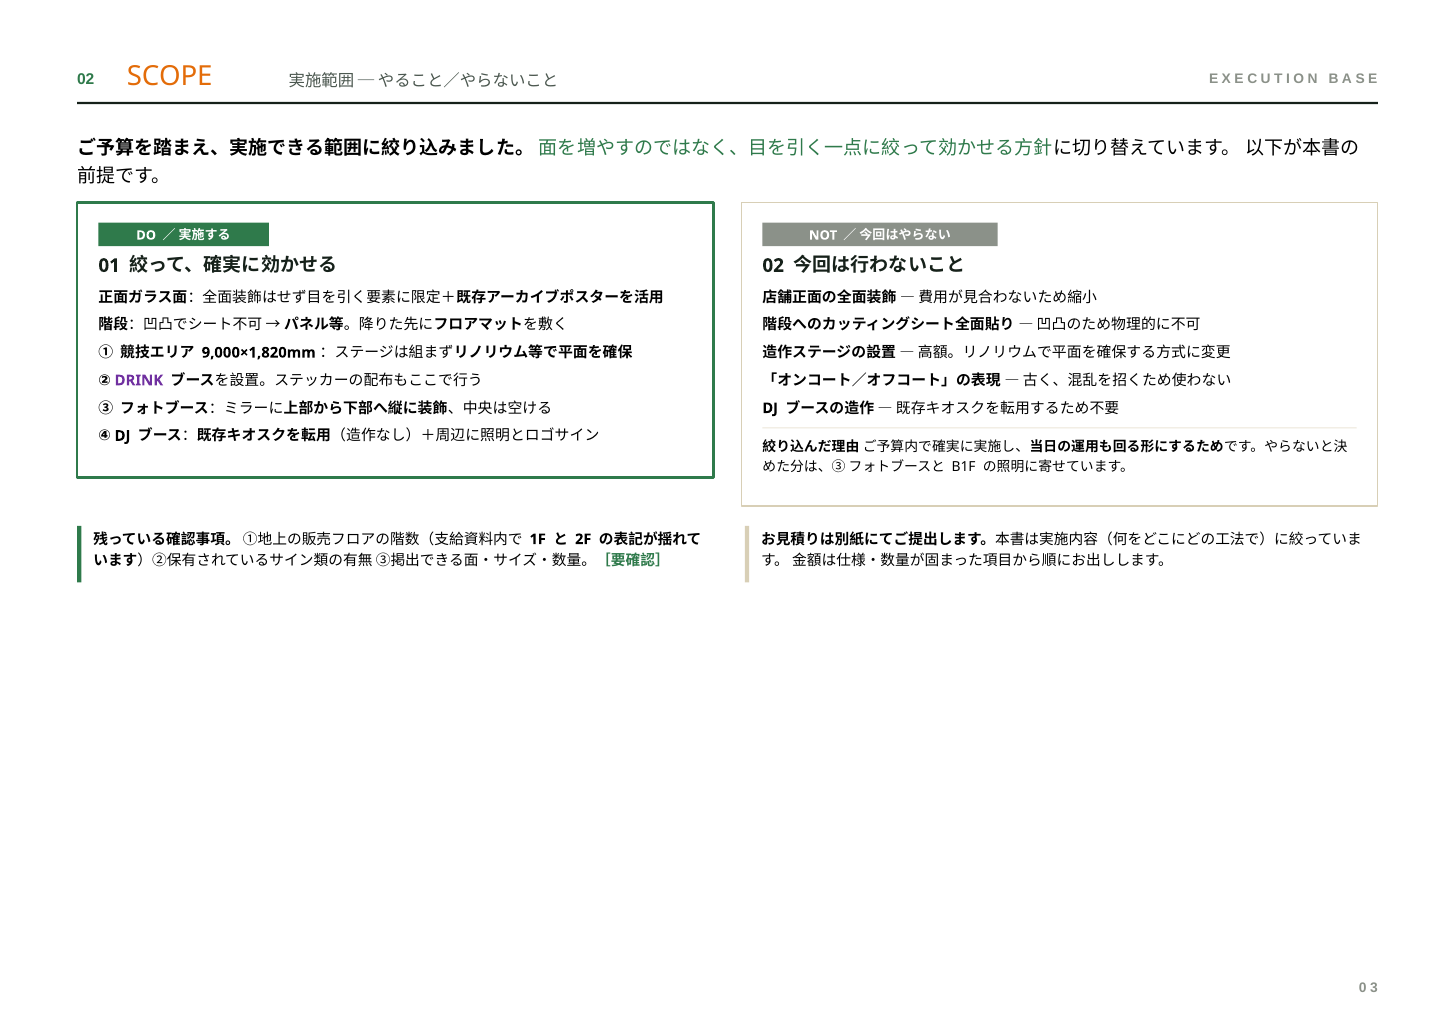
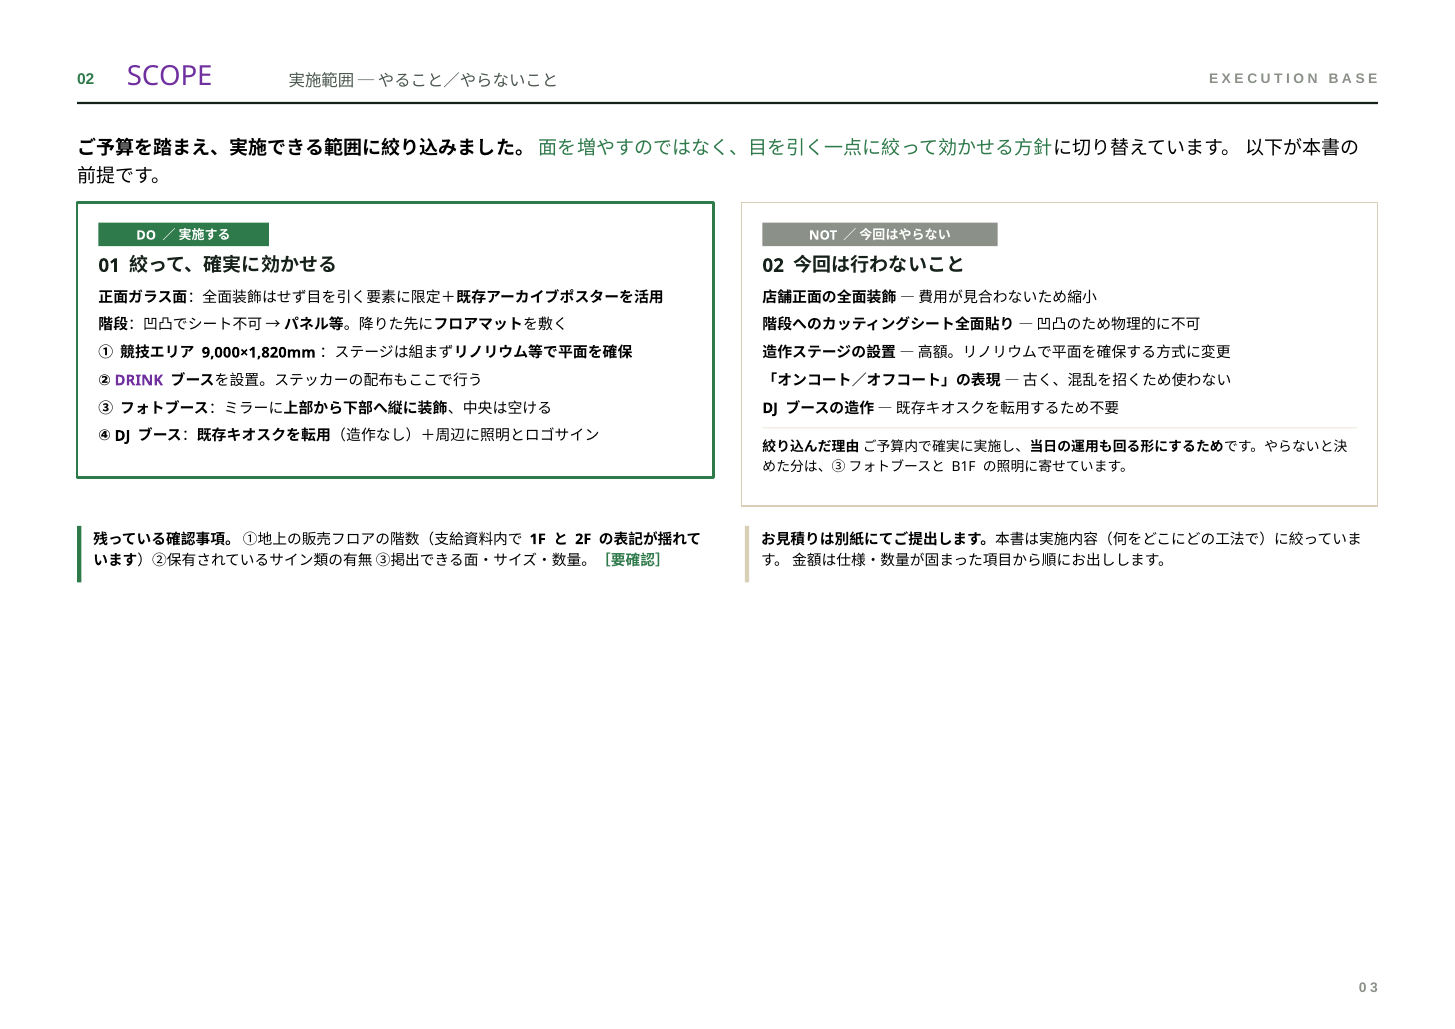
SCOPE colour: orange -> purple
